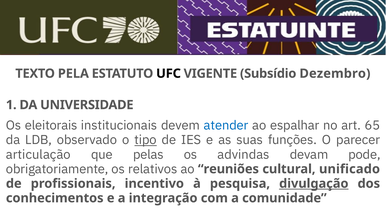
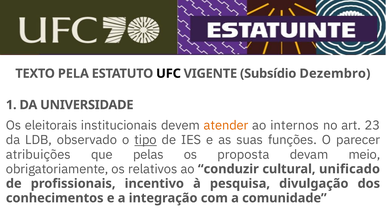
atender colour: blue -> orange
espalhar: espalhar -> internos
65: 65 -> 23
articulação: articulação -> atribuições
advindas: advindas -> proposta
pode: pode -> meio
reuniões: reuniões -> conduzir
divulgação underline: present -> none
